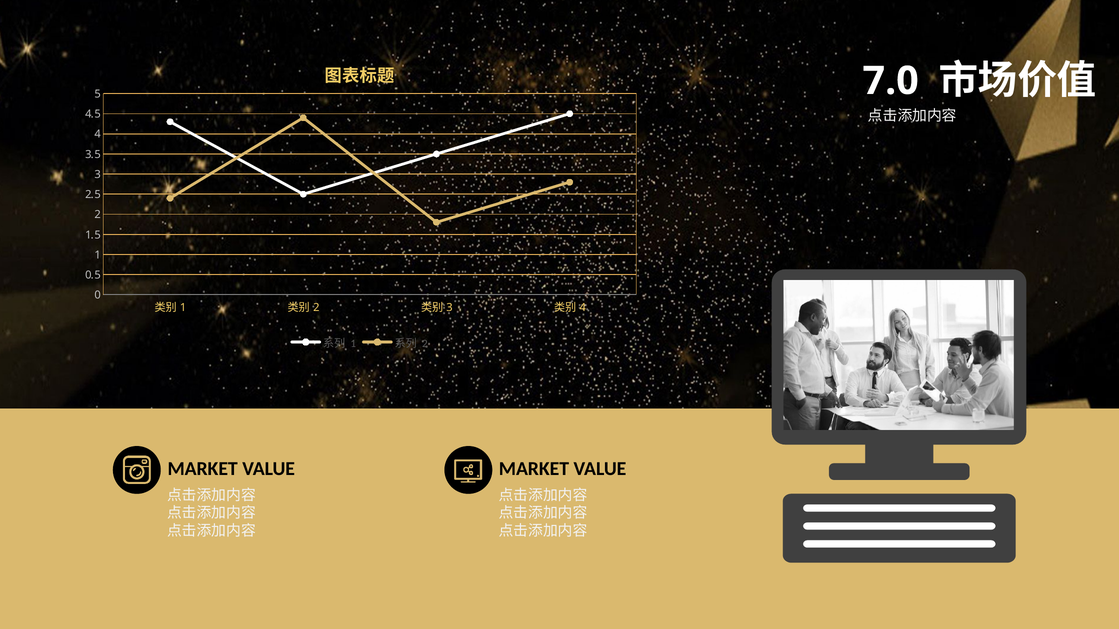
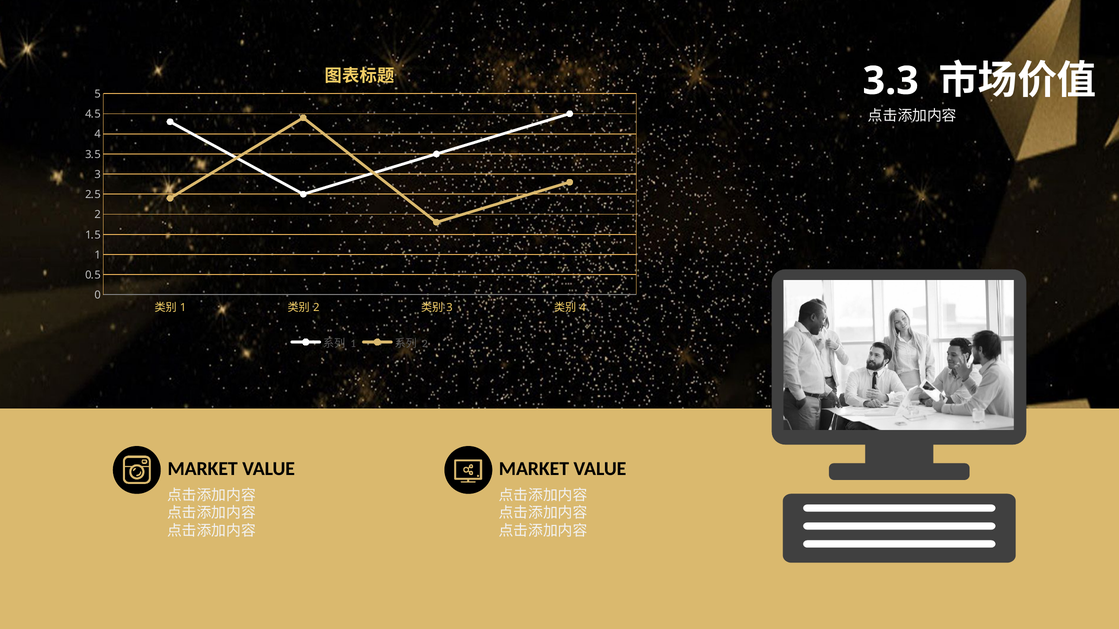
7.0: 7.0 -> 3.3
